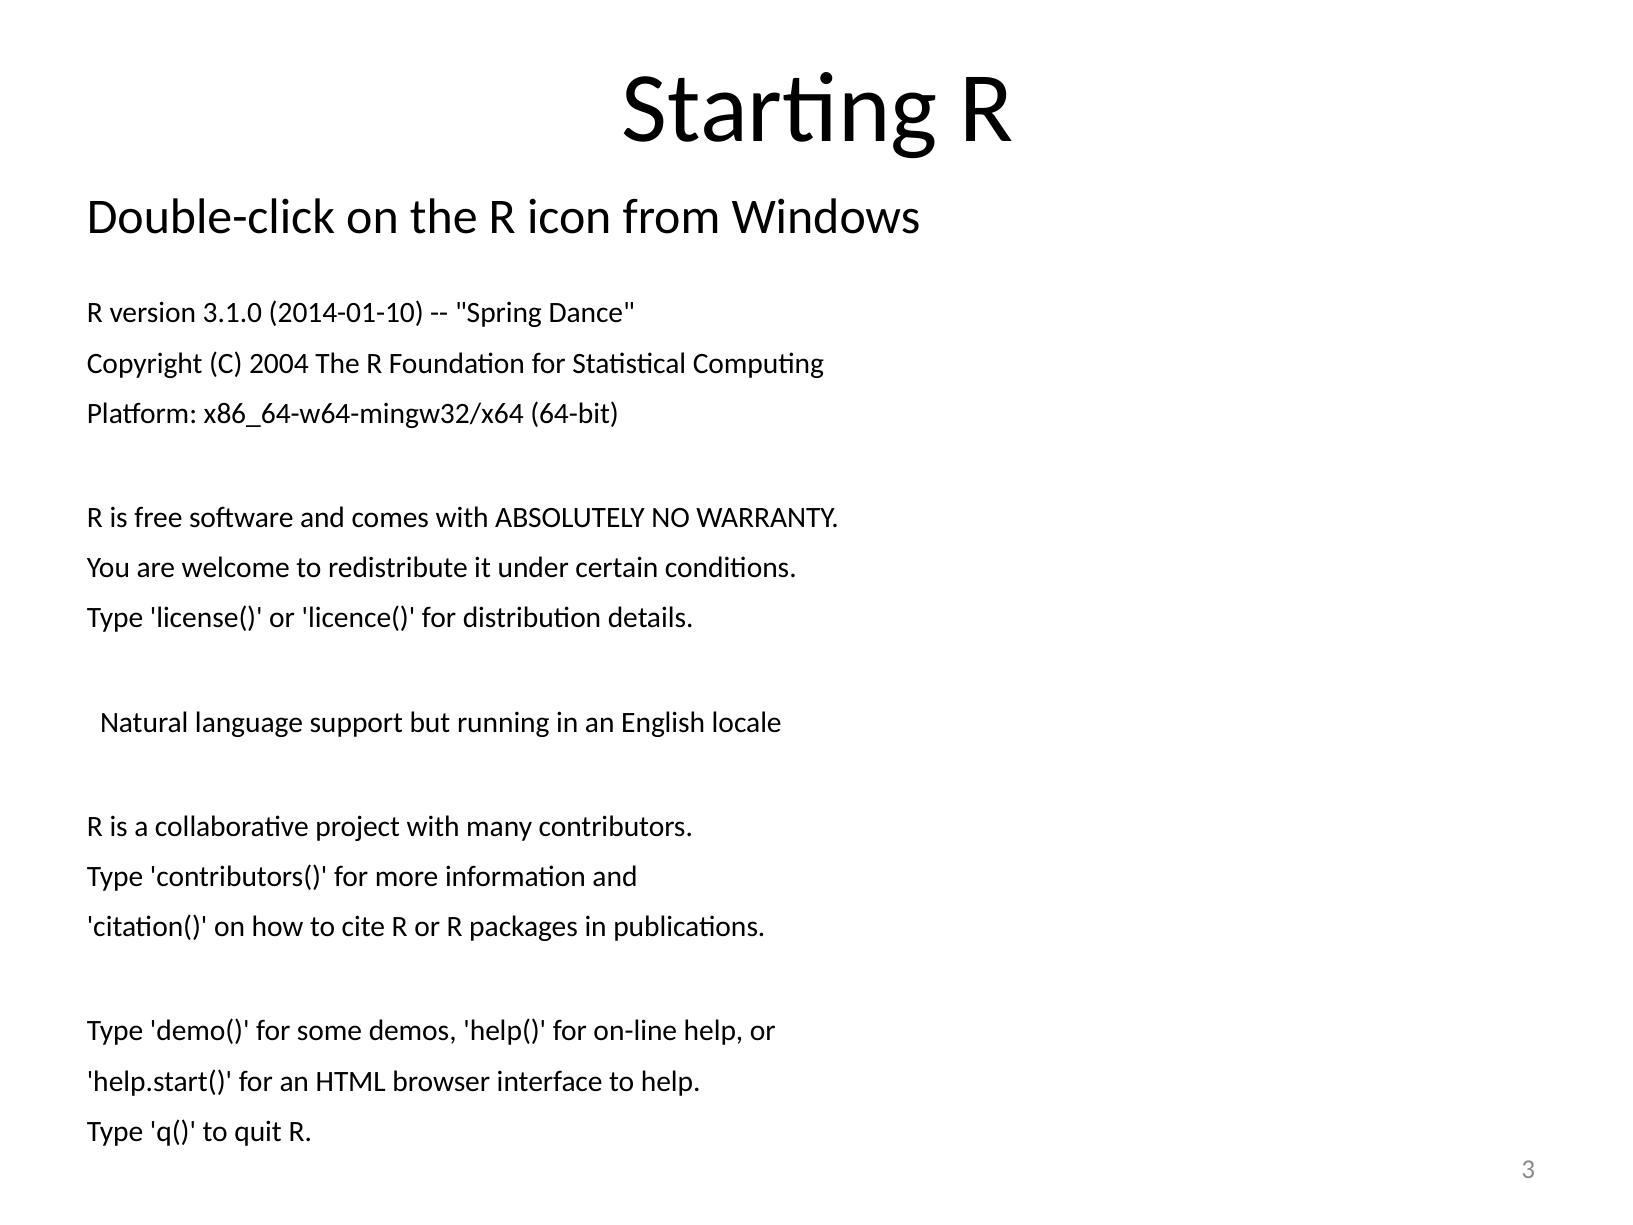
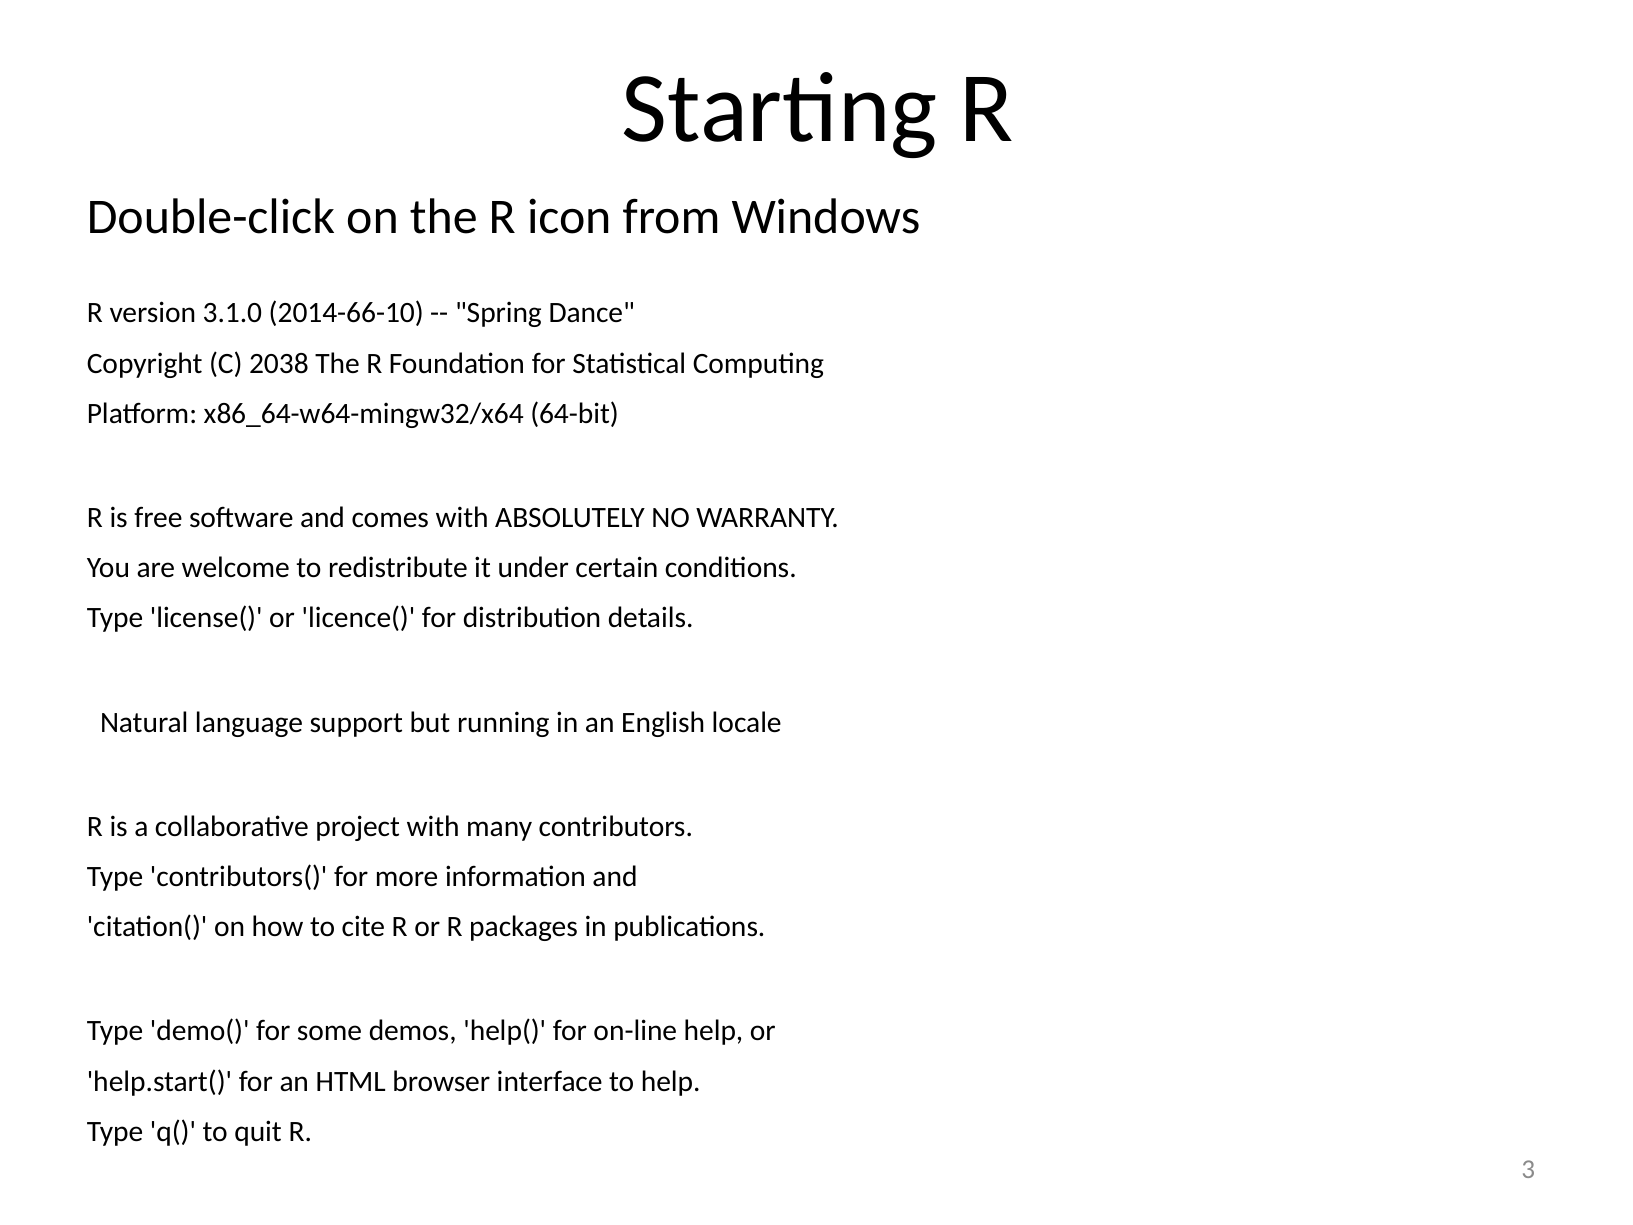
2014-01-10: 2014-01-10 -> 2014-66-10
2004: 2004 -> 2038
